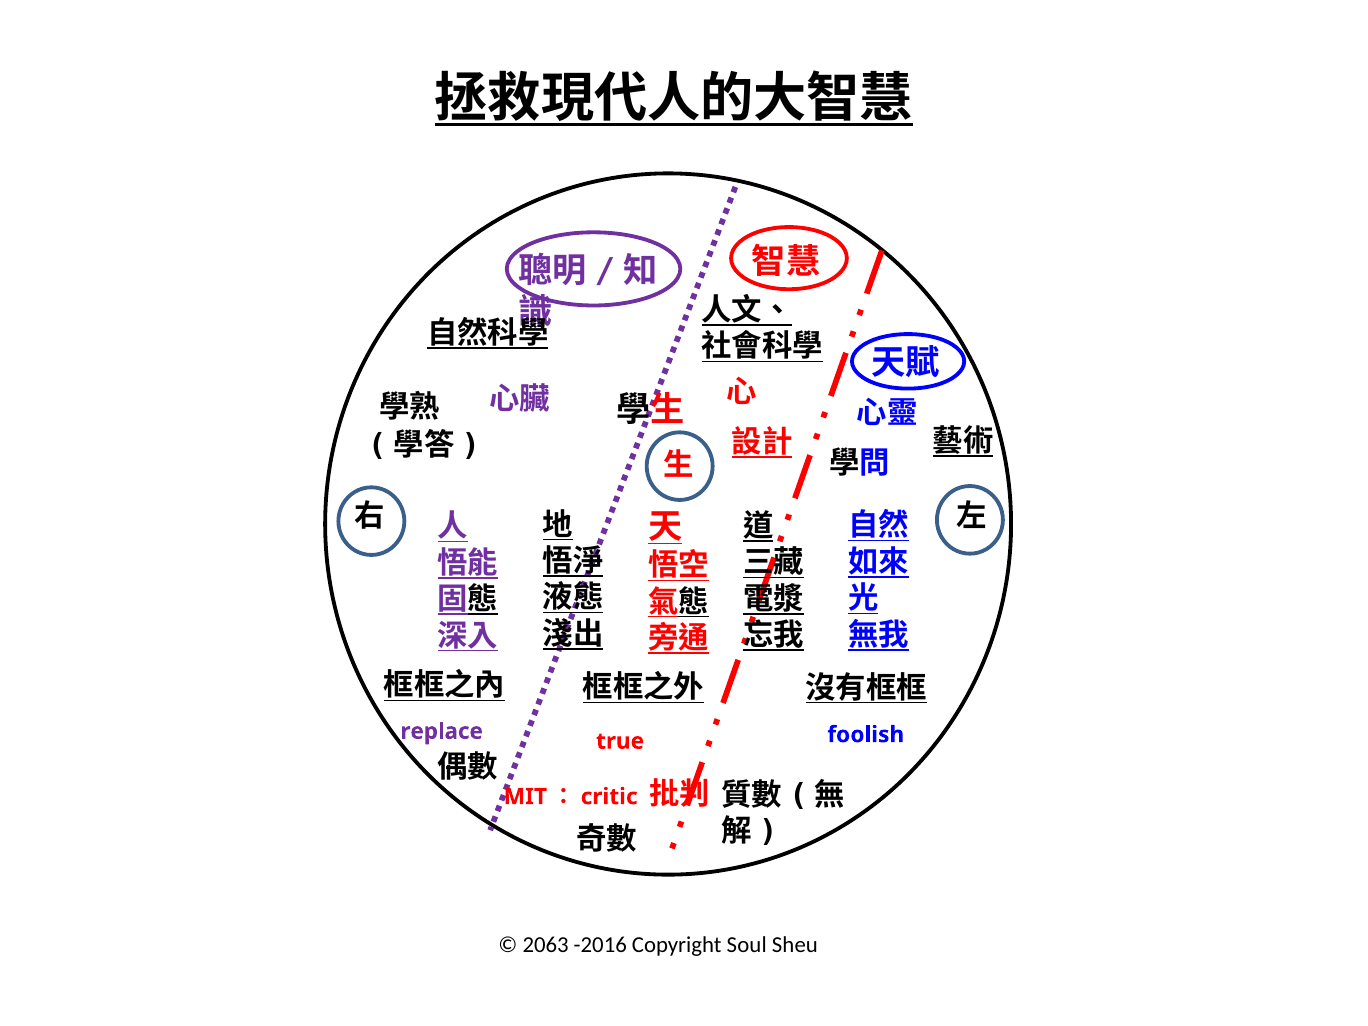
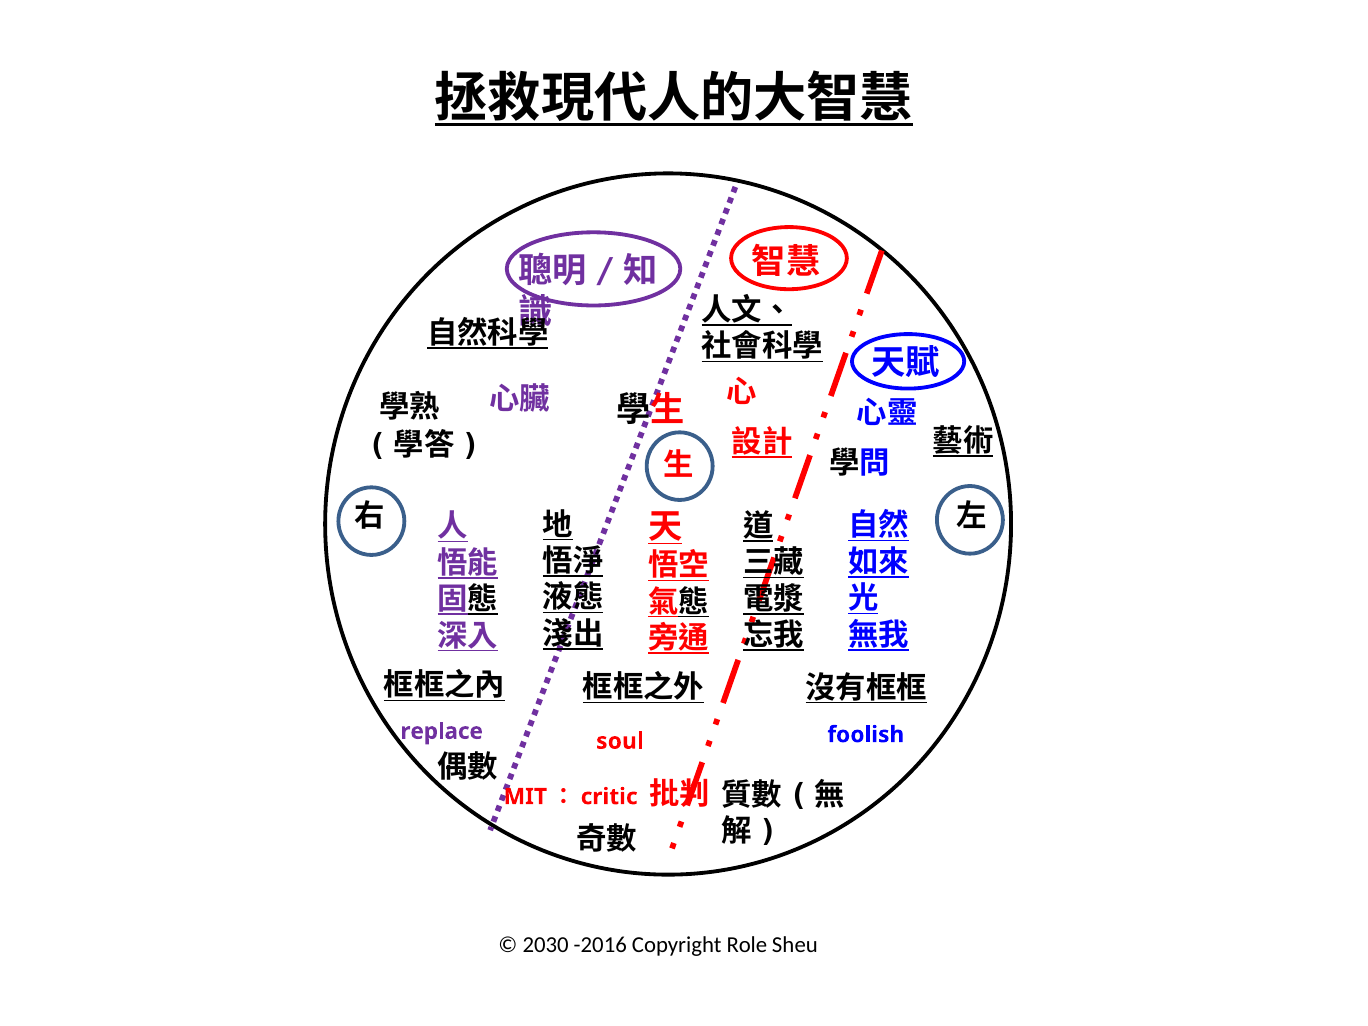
true: true -> soul
2063: 2063 -> 2030
Soul: Soul -> Role
